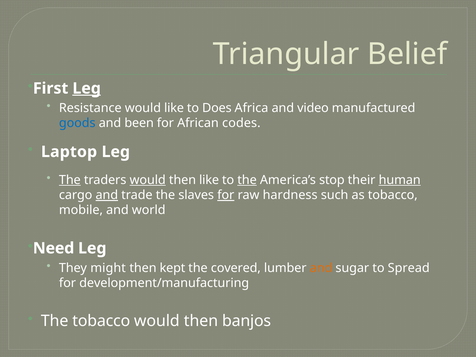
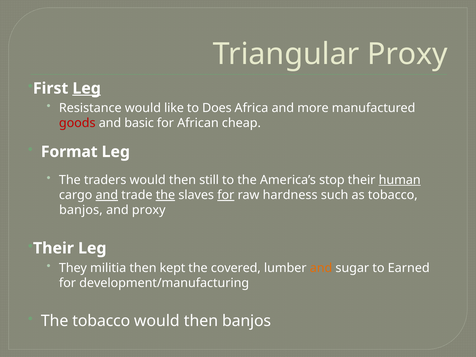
Triangular Belief: Belief -> Proxy
video: video -> more
goods colour: blue -> red
been: been -> basic
codes: codes -> cheap
Laptop: Laptop -> Format
The at (70, 180) underline: present -> none
would at (148, 180) underline: present -> none
then like: like -> still
the at (247, 180) underline: present -> none
the at (165, 195) underline: none -> present
mobile at (81, 210): mobile -> banjos
and world: world -> proxy
Need at (54, 248): Need -> Their
might: might -> militia
Spread: Spread -> Earned
